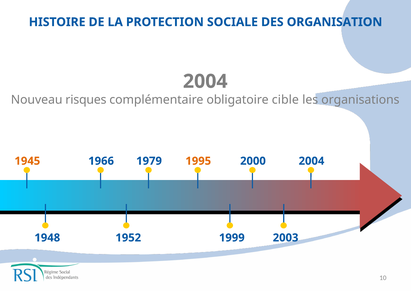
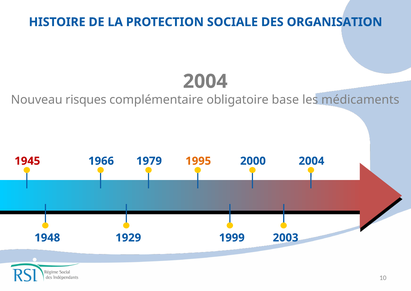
cible: cible -> base
organisations: organisations -> médicaments
1945 colour: orange -> red
1952: 1952 -> 1929
